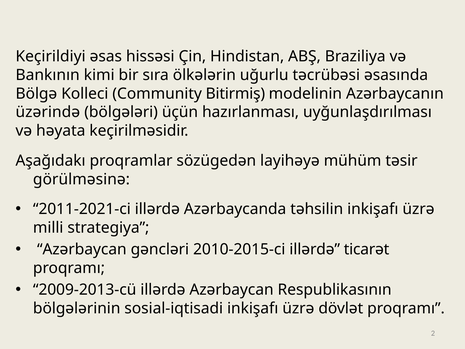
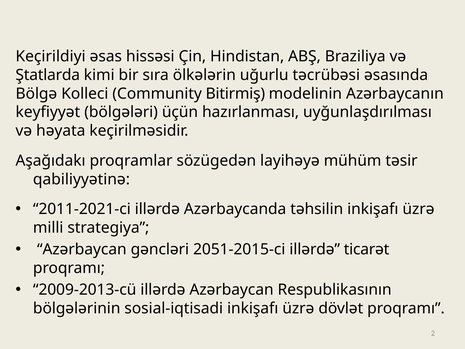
Bankının: Bankının -> Ştatlarda
üzərində: üzərində -> keyfiyyət
görülməsinə: görülməsinə -> qabiliyyətinə
2010-2015-ci: 2010-2015-ci -> 2051-2015-ci
